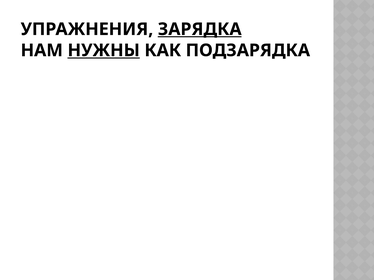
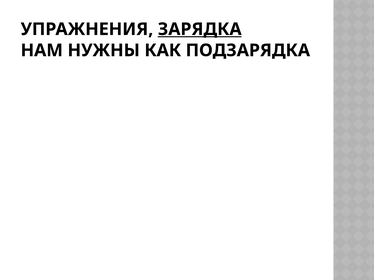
НУЖНЫ underline: present -> none
